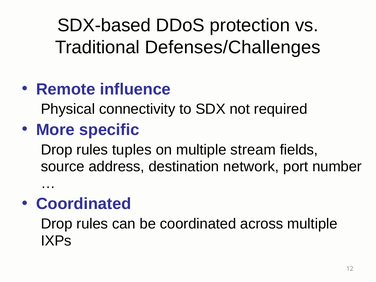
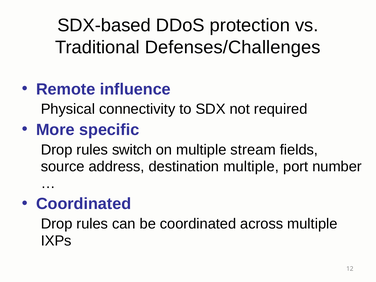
tuples: tuples -> switch
destination network: network -> multiple
